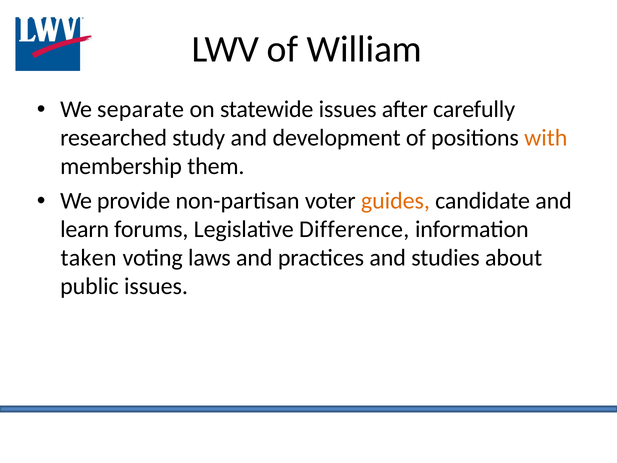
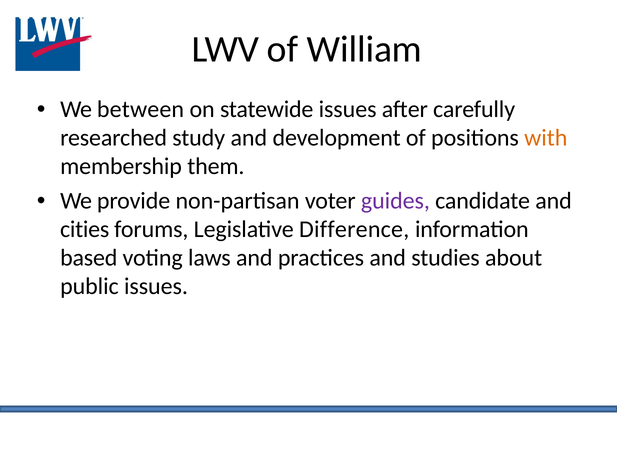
separate: separate -> between
guides colour: orange -> purple
learn: learn -> cities
taken: taken -> based
